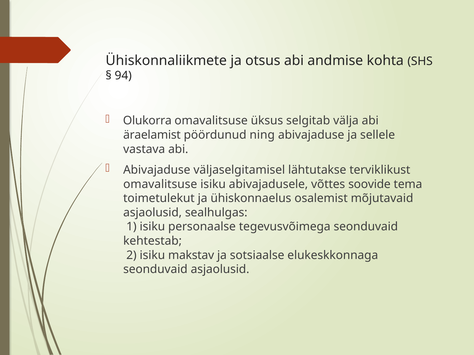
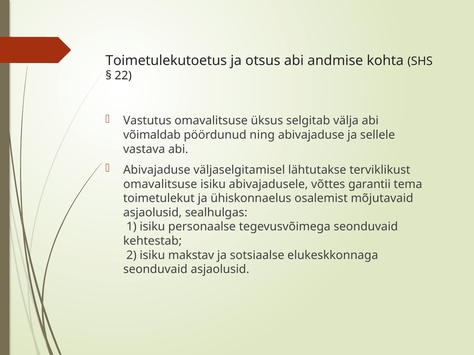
Ühiskonnaliikmete: Ühiskonnaliikmete -> Toimetulekutoetus
94: 94 -> 22
Olukorra: Olukorra -> Vastutus
äraelamist: äraelamist -> võimaldab
soovide: soovide -> garantii
